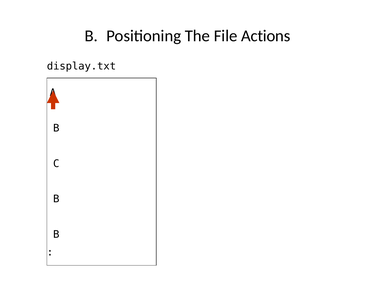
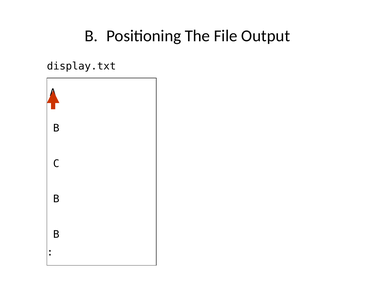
Actions: Actions -> Output
